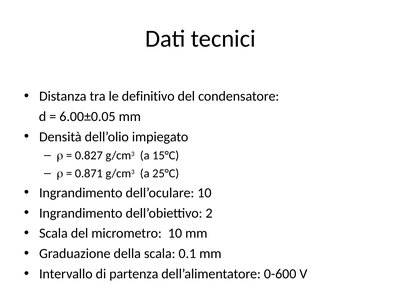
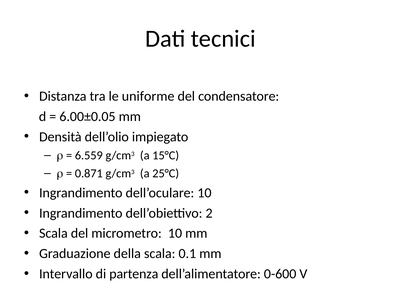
definitivo: definitivo -> uniforme
0.827: 0.827 -> 6.559
